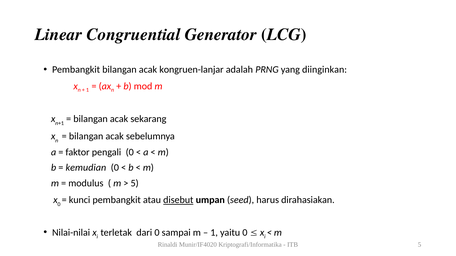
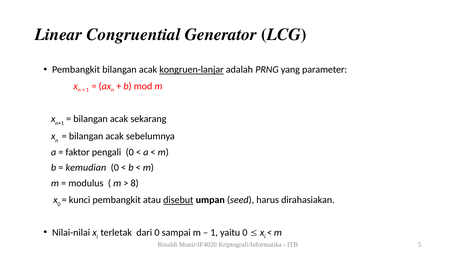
kongruen-lanjar underline: none -> present
diinginkan: diinginkan -> parameter
5 at (135, 184): 5 -> 8
